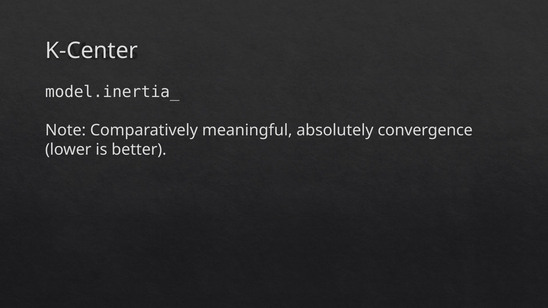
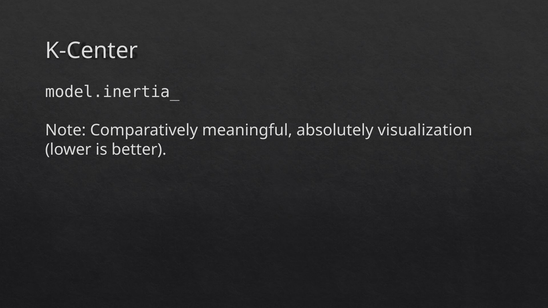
convergence: convergence -> visualization
